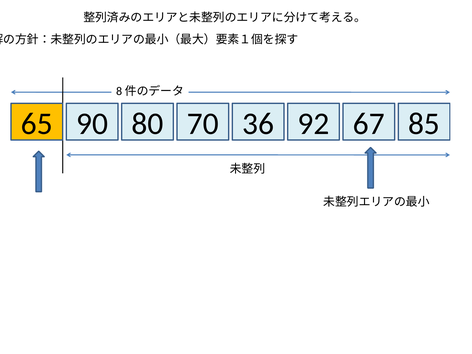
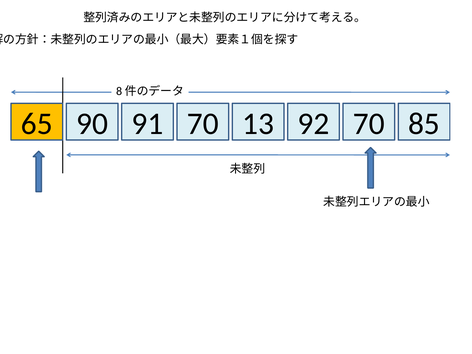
80: 80 -> 91
36: 36 -> 13
92 67: 67 -> 70
